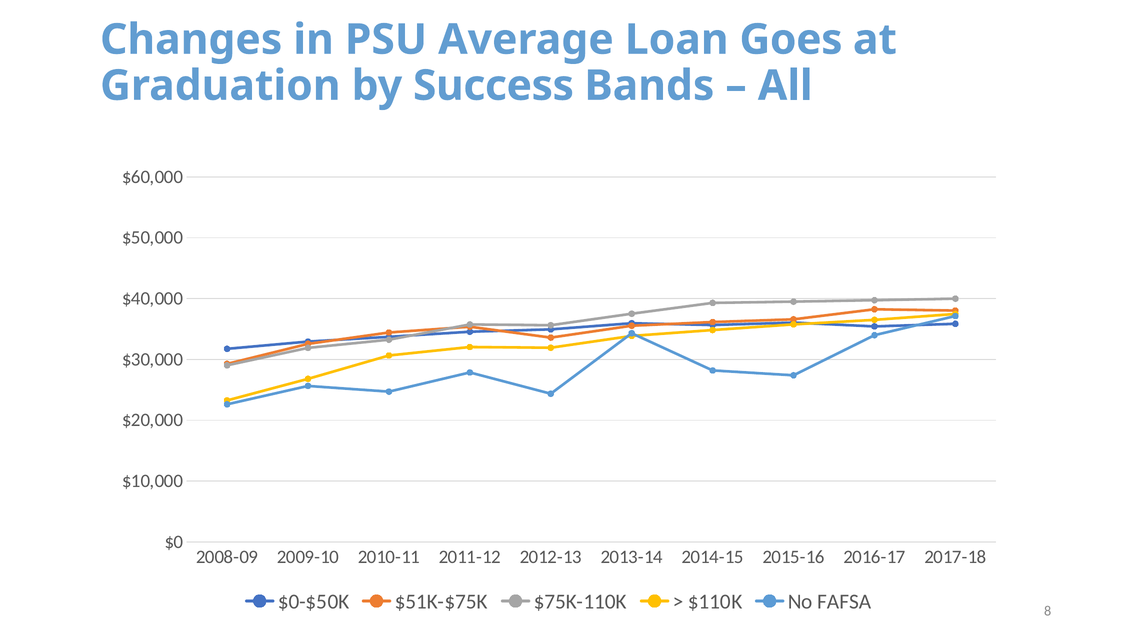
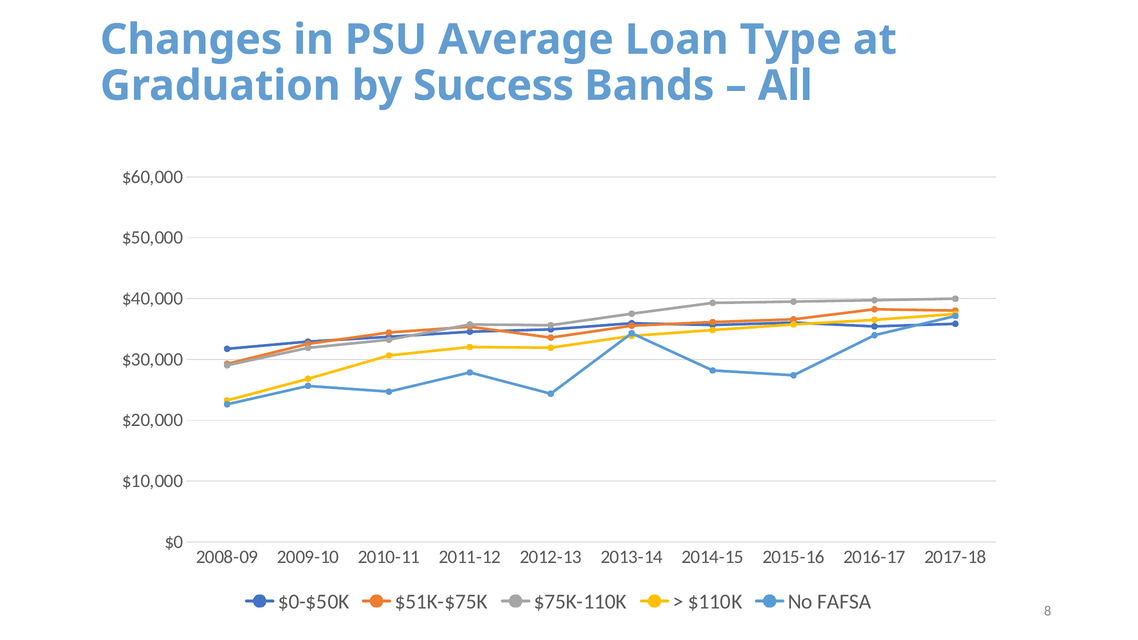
Goes: Goes -> Type
